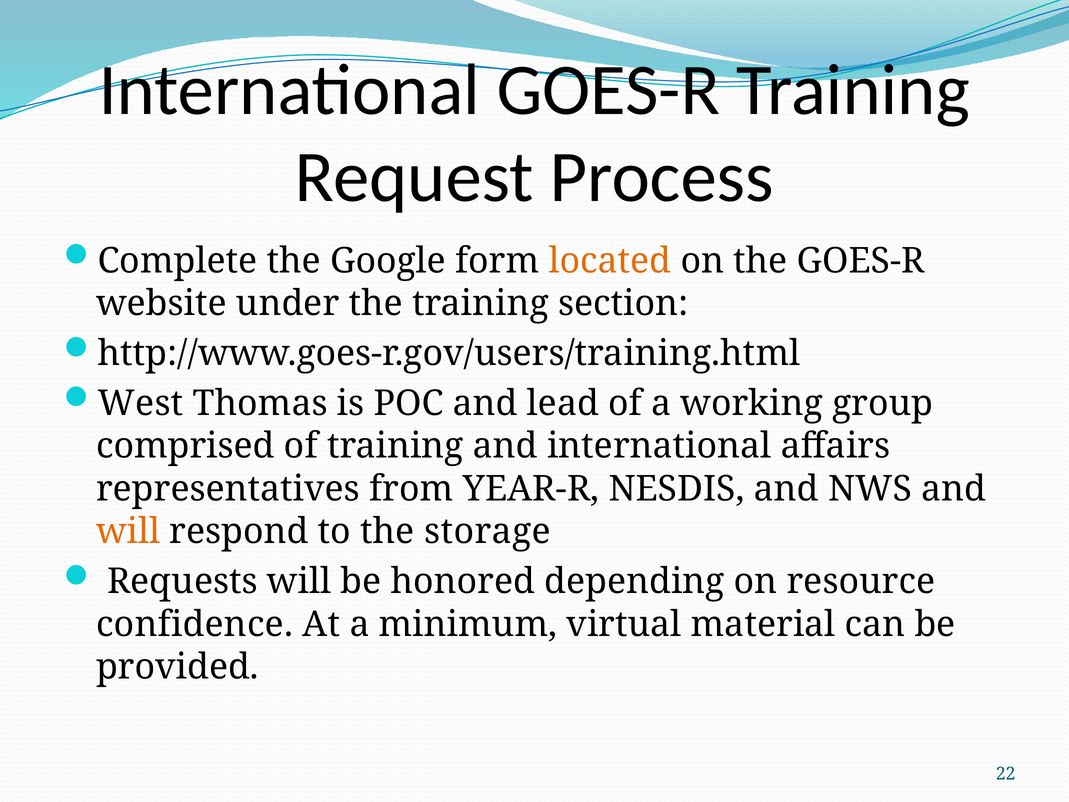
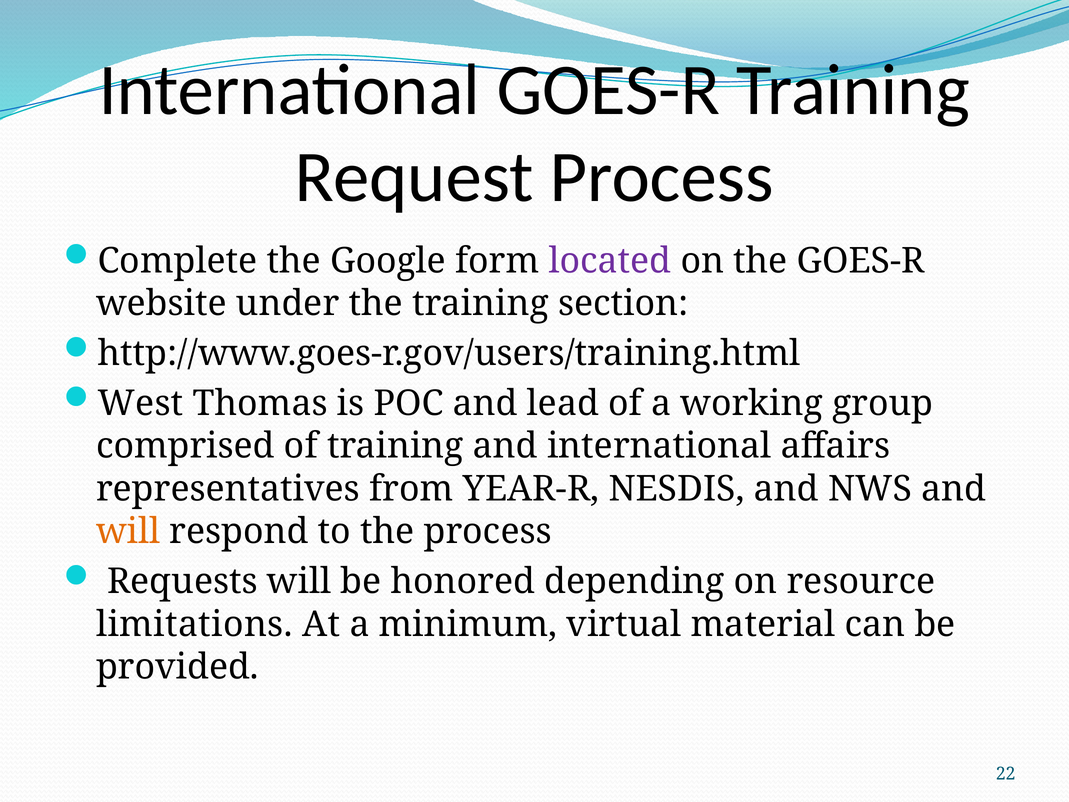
located colour: orange -> purple
the storage: storage -> process
confidence: confidence -> limitations
